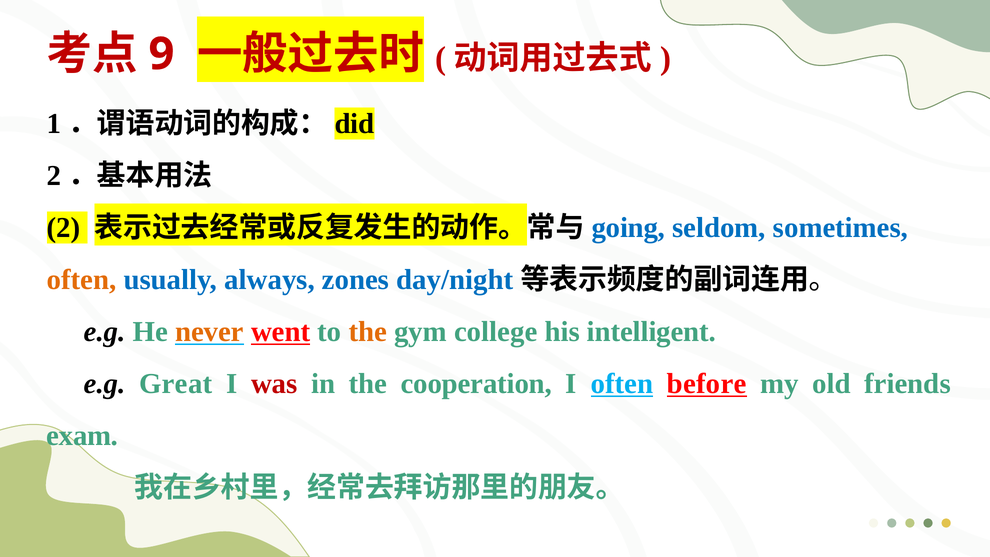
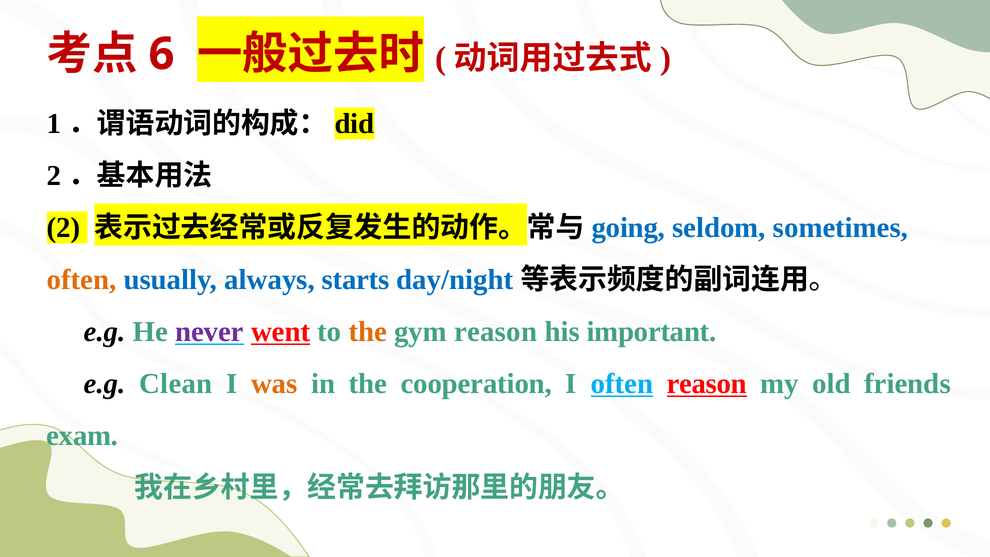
9: 9 -> 6
zones: zones -> starts
never colour: orange -> purple
gym college: college -> reason
intelligent: intelligent -> important
Great: Great -> Clean
was colour: red -> orange
often before: before -> reason
